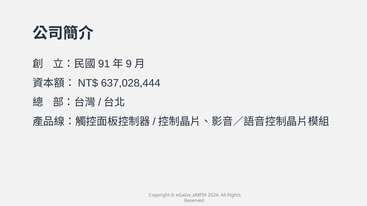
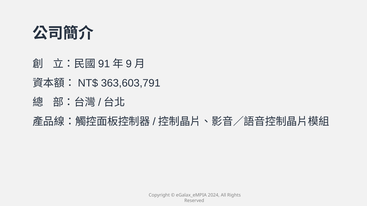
637,028,444: 637,028,444 -> 363,603,791
